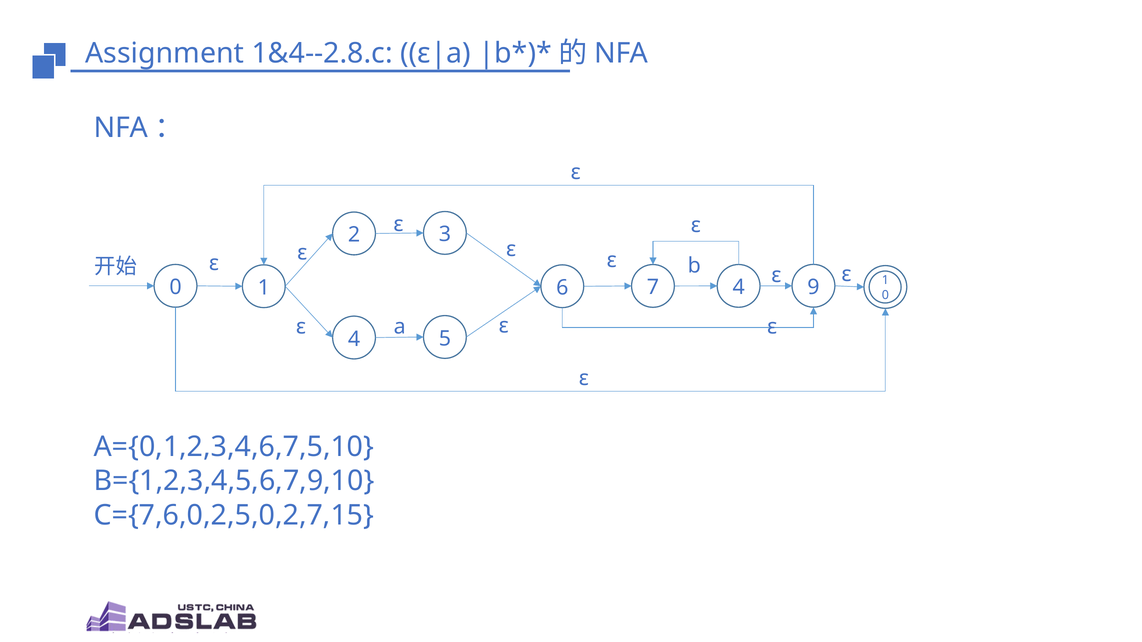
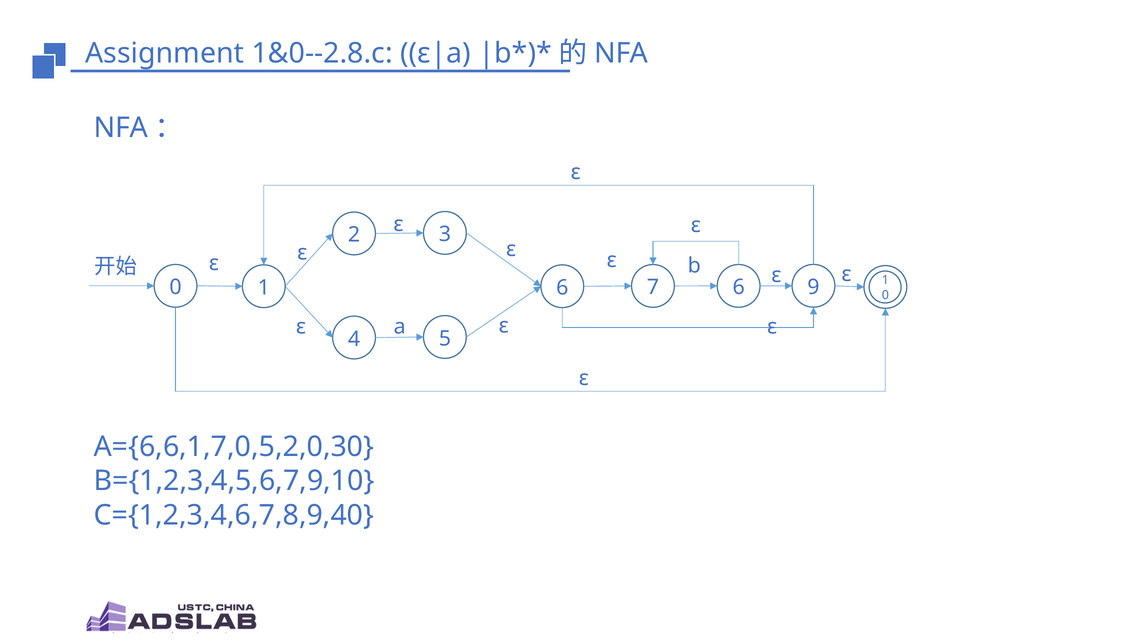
1&4--2.8.c: 1&4--2.8.c -> 1&0--2.8.c
7 4: 4 -> 6
A={0,1,2,3,4,6,7,5,10: A={0,1,2,3,4,6,7,5,10 -> A={6,6,1,7,0,5,2,0,30
C={7,6,0,2,5,0,2,7,15: C={7,6,0,2,5,0,2,7,15 -> C={1,2,3,4,6,7,8,9,40
